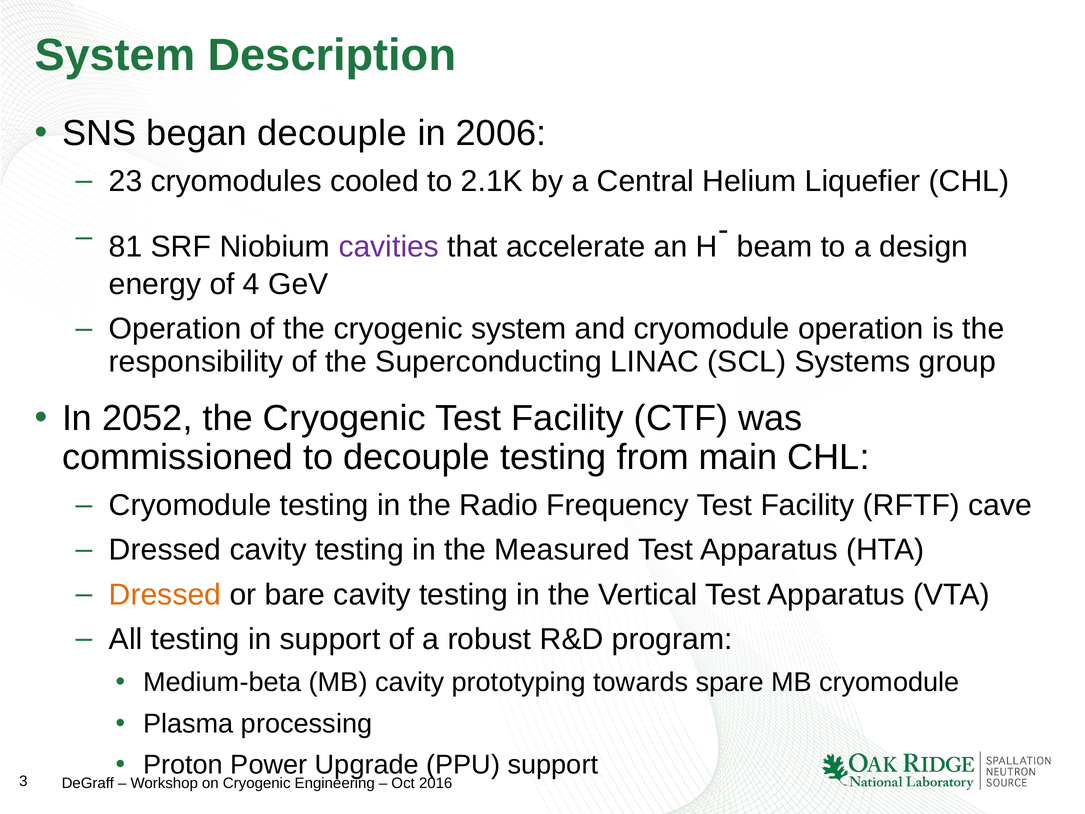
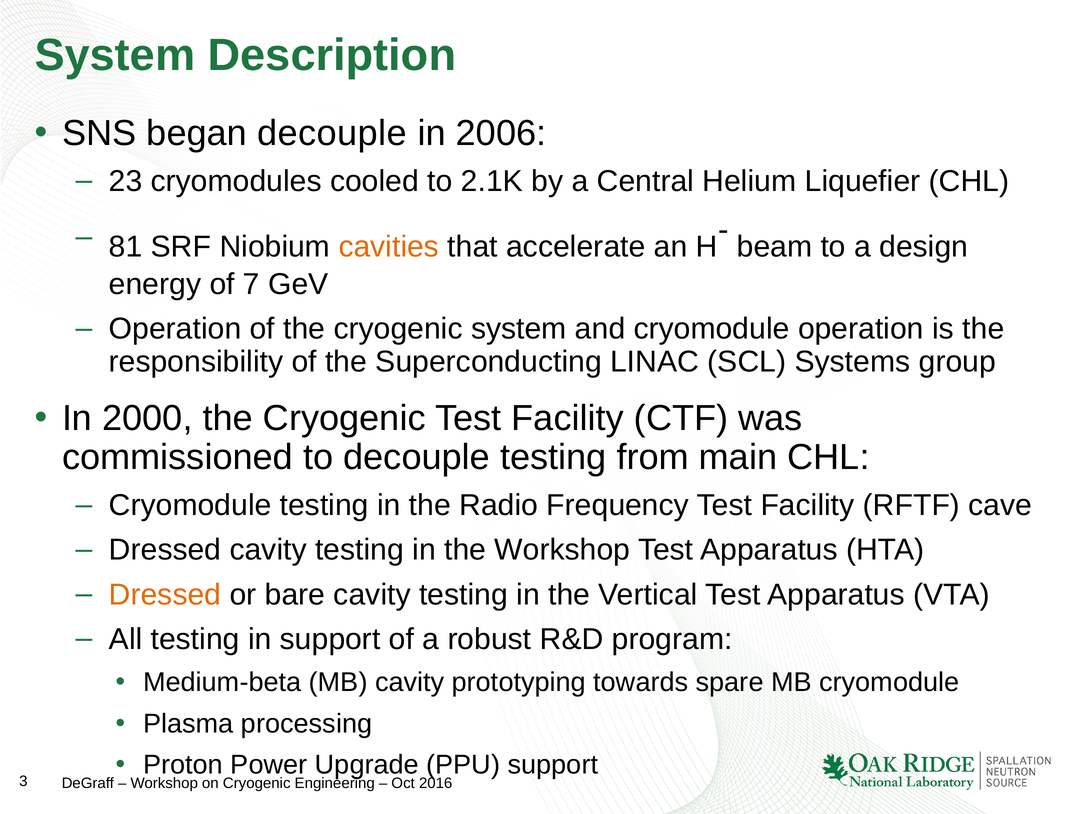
cavities colour: purple -> orange
4: 4 -> 7
2052: 2052 -> 2000
the Measured: Measured -> Workshop
